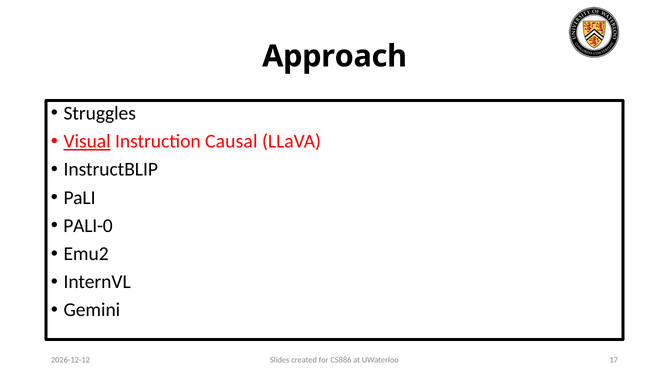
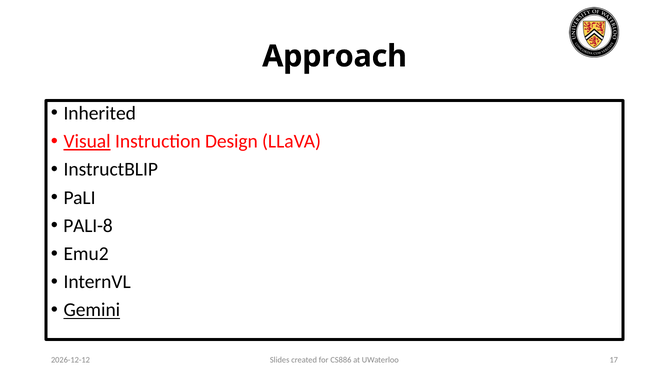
Struggles: Struggles -> Inherited
Causal: Causal -> Design
PALI-0: PALI-0 -> PALI-8
Gemini underline: none -> present
